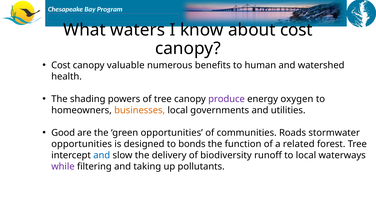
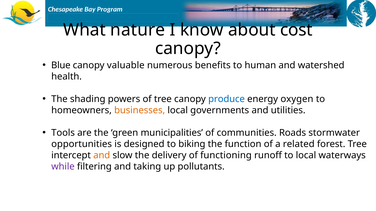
waters: waters -> nature
Cost at (61, 65): Cost -> Blue
produce colour: purple -> blue
Good: Good -> Tools
green opportunities: opportunities -> municipalities
bonds: bonds -> biking
and at (102, 156) colour: blue -> orange
biodiversity: biodiversity -> functioning
